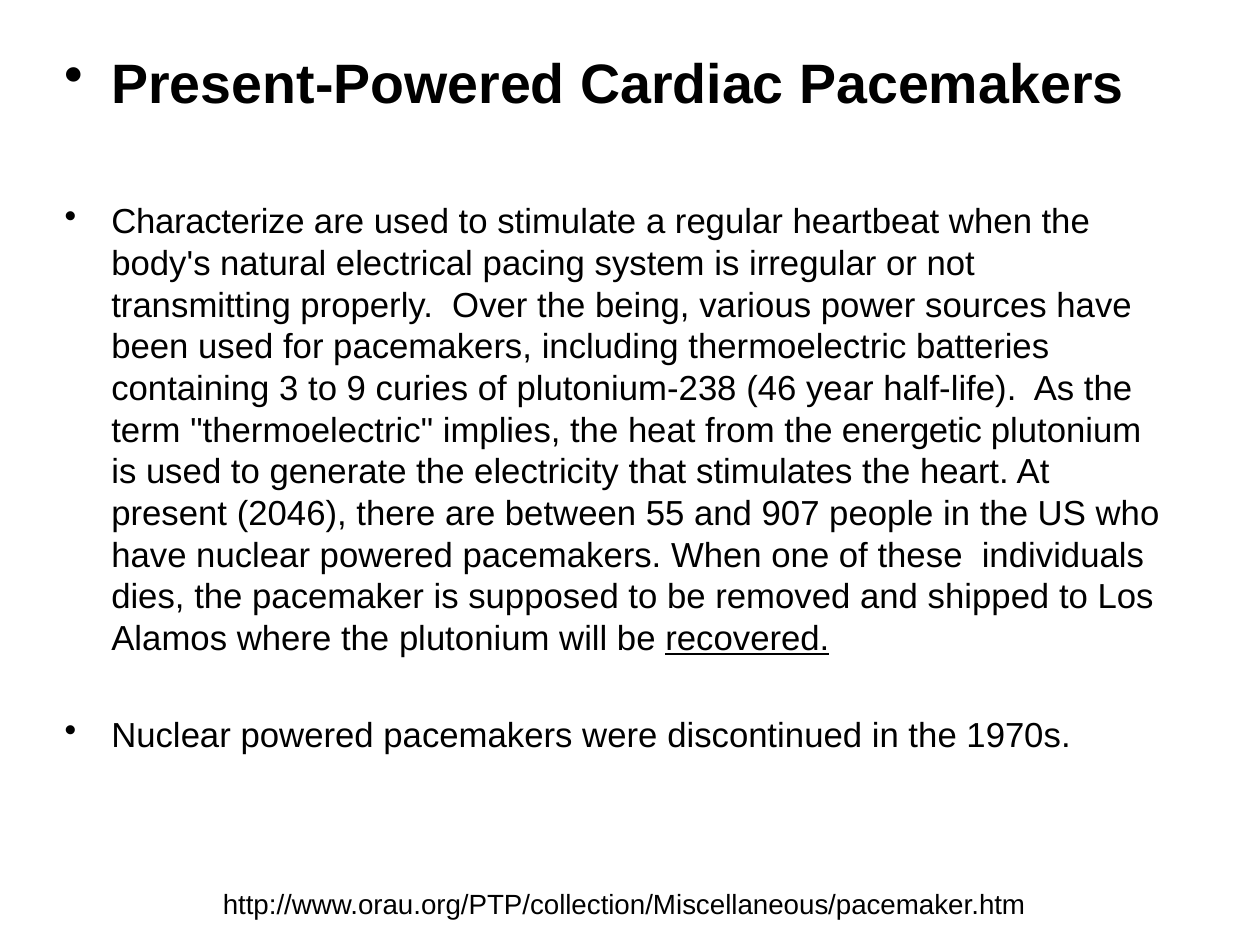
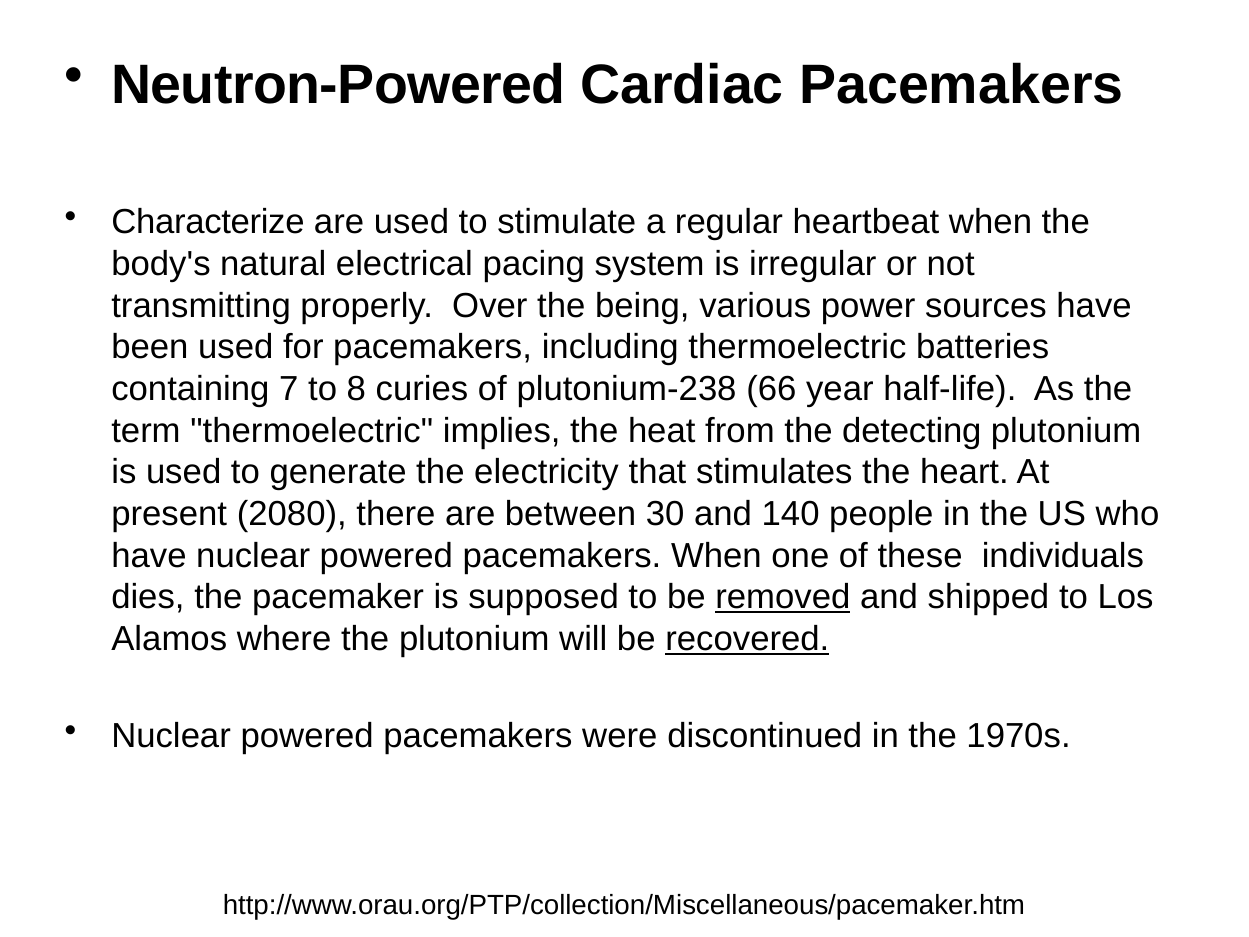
Present-Powered: Present-Powered -> Neutron-Powered
3: 3 -> 7
9: 9 -> 8
46: 46 -> 66
energetic: energetic -> detecting
2046: 2046 -> 2080
55: 55 -> 30
907: 907 -> 140
removed underline: none -> present
